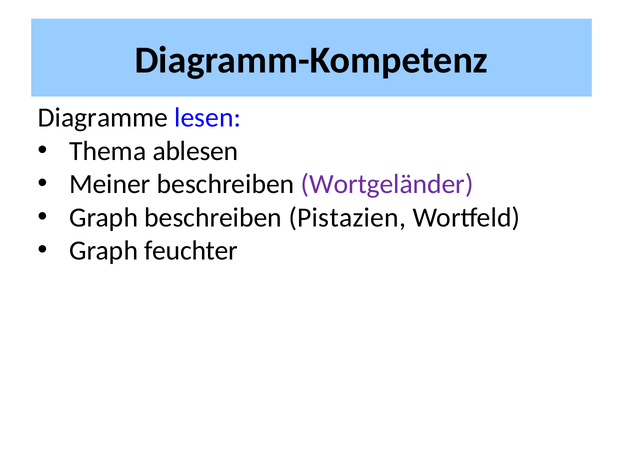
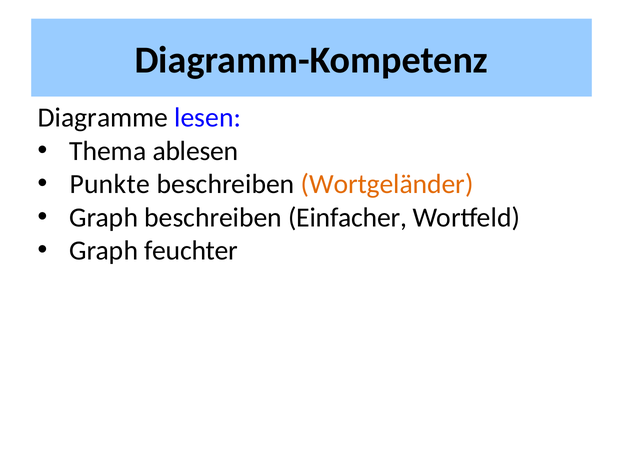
Meiner: Meiner -> Punkte
Wortgeländer colour: purple -> orange
Pistazien: Pistazien -> Einfacher
